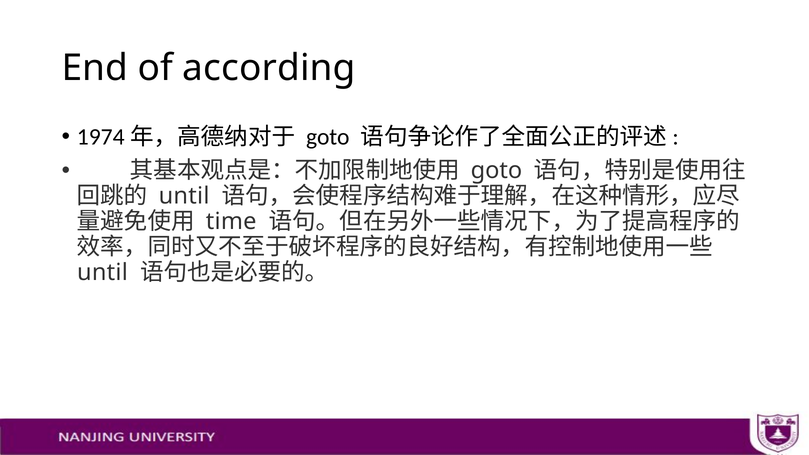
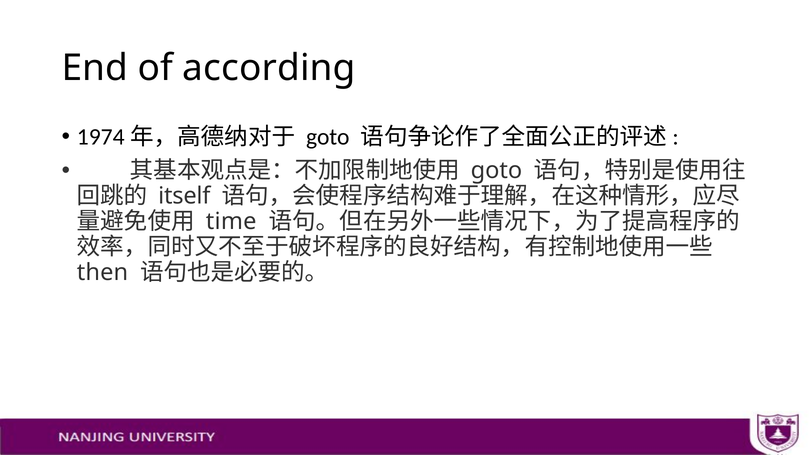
until at (184, 196): until -> itself
until at (102, 273): until -> then
